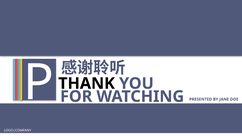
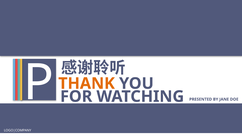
THANK colour: black -> orange
